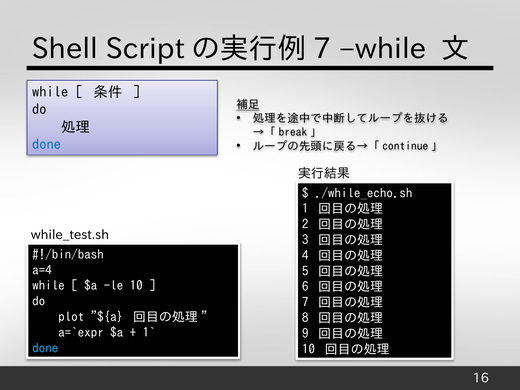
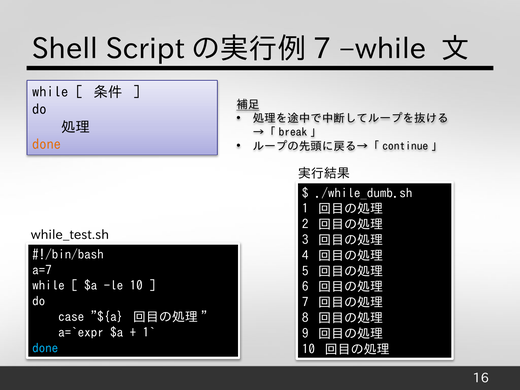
done at (47, 145) colour: blue -> orange
./while_echo.sh: ./while_echo.sh -> ./while_dumb.sh
a=4: a=4 -> a=7
plot: plot -> case
